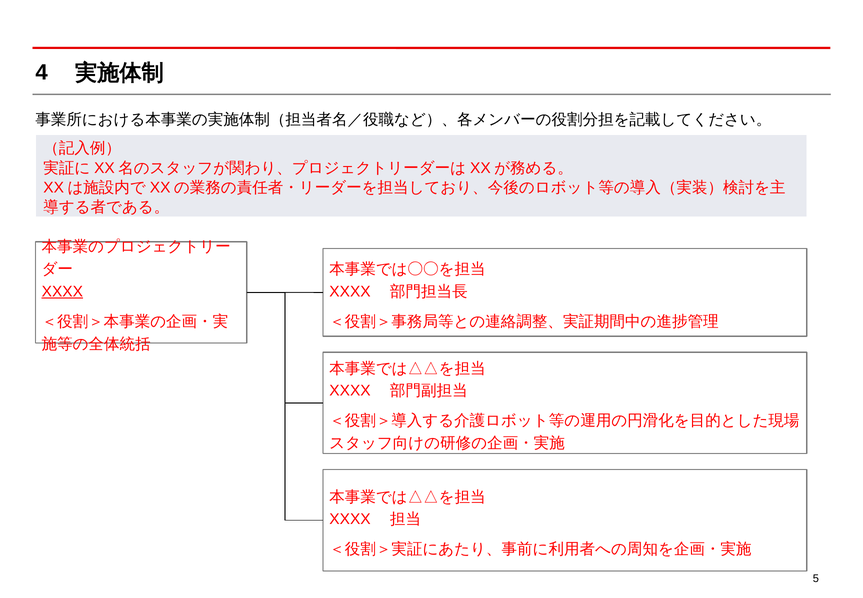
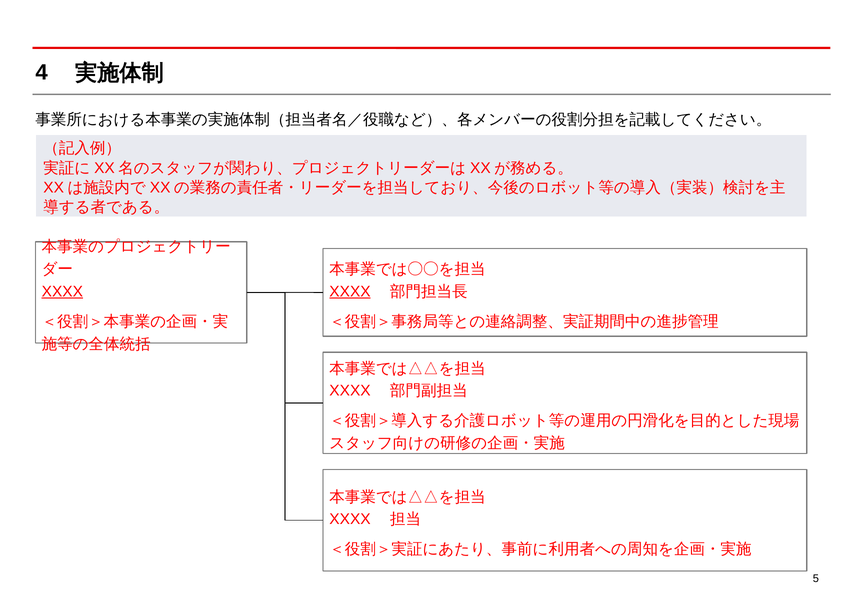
XXXX at (350, 291) underline: none -> present
